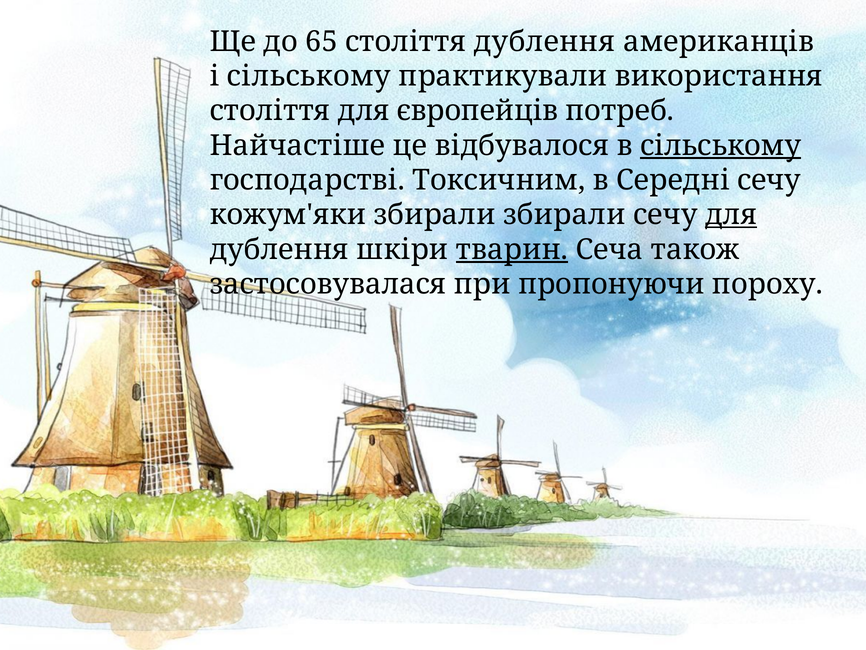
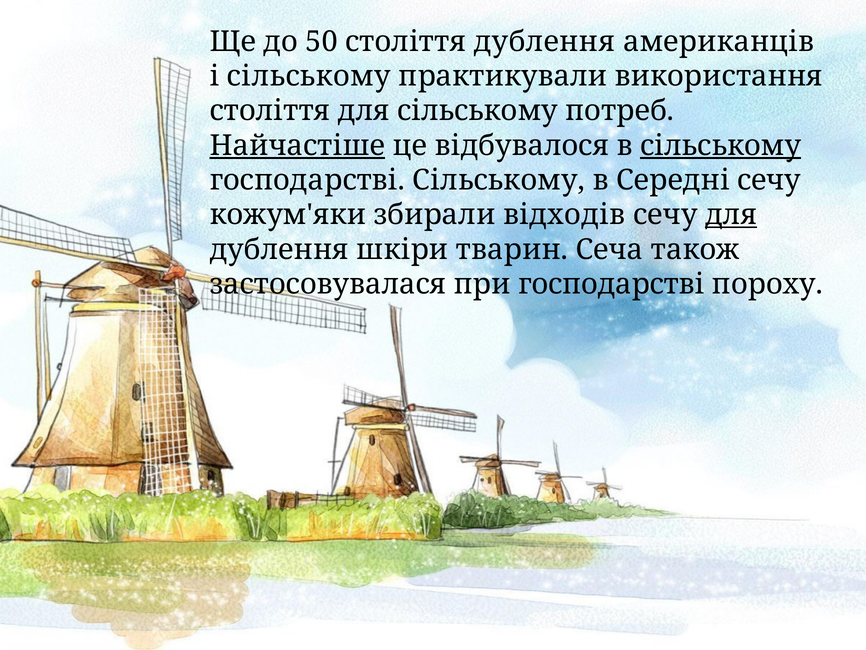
65: 65 -> 50
для європейців: європейців -> сільському
Найчастіше underline: none -> present
господарстві Токсичним: Токсичним -> Сільському
збирали збирали: збирали -> відходів
тварин underline: present -> none
при пропонуючи: пропонуючи -> господарстві
